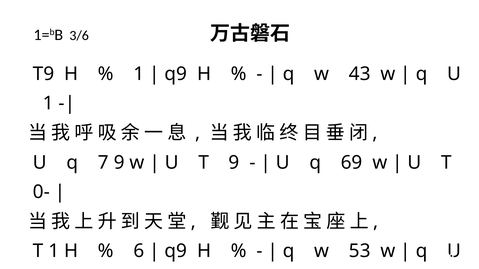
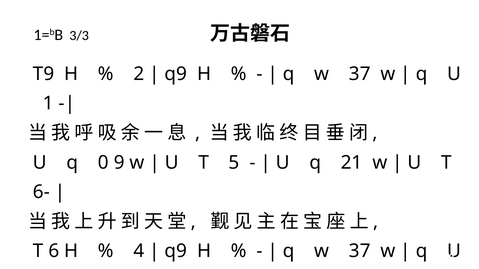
3/6: 3/6 -> 3/3
1 at (139, 74): 1 -> 2
43 at (360, 74): 43 -> 37
7: 7 -> 0
T 9: 9 -> 5
69: 69 -> 21
0-: 0- -> 6-
T 1: 1 -> 6
6: 6 -> 4
53 at (360, 251): 53 -> 37
